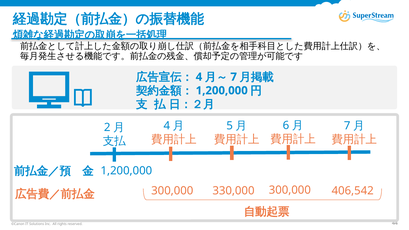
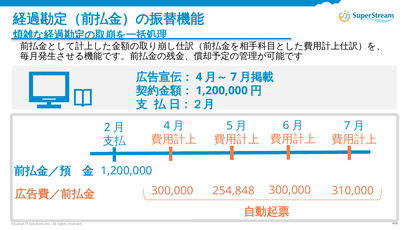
330,000: 330,000 -> 254,848
406,542: 406,542 -> 310,000
